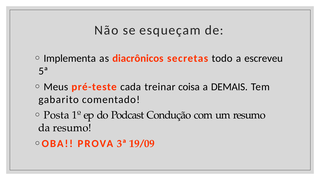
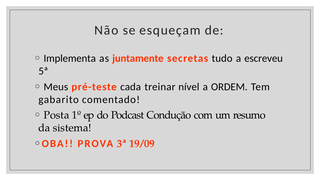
diacrônicos: diacrônicos -> juntamente
todo: todo -> tudo
coisa: coisa -> nível
DEMAIS: DEMAIS -> ORDEM
da resumo: resumo -> sistema
